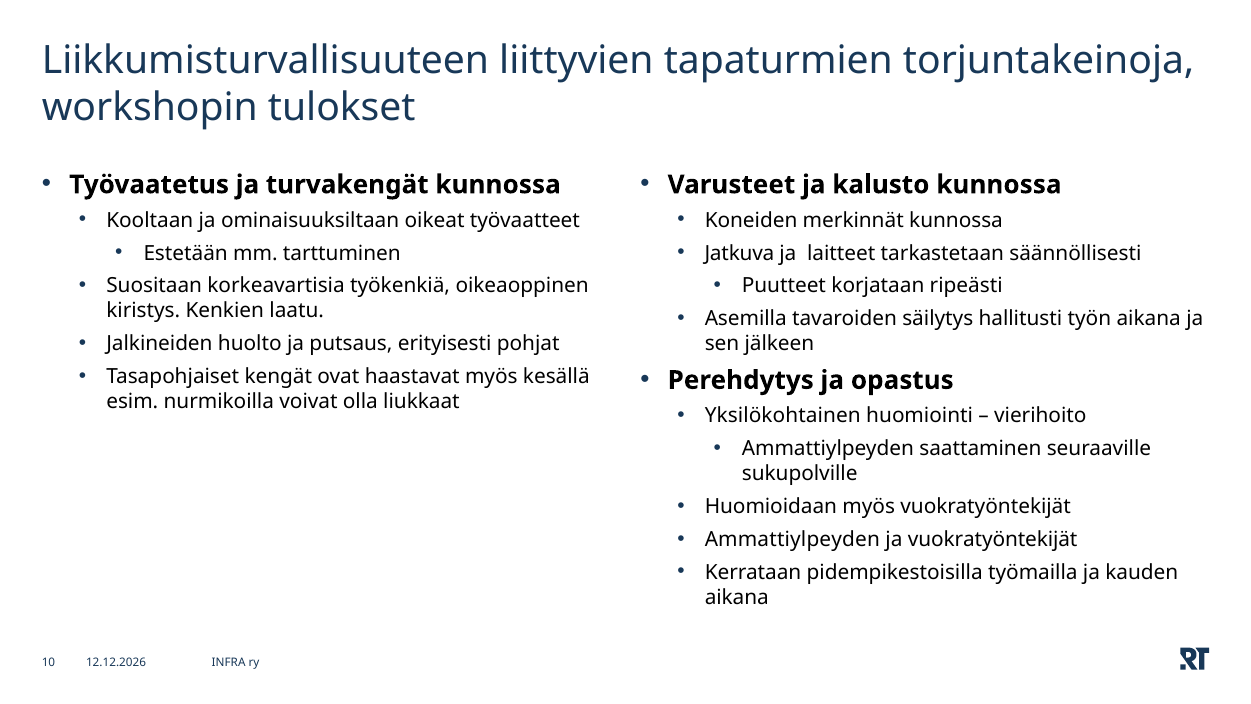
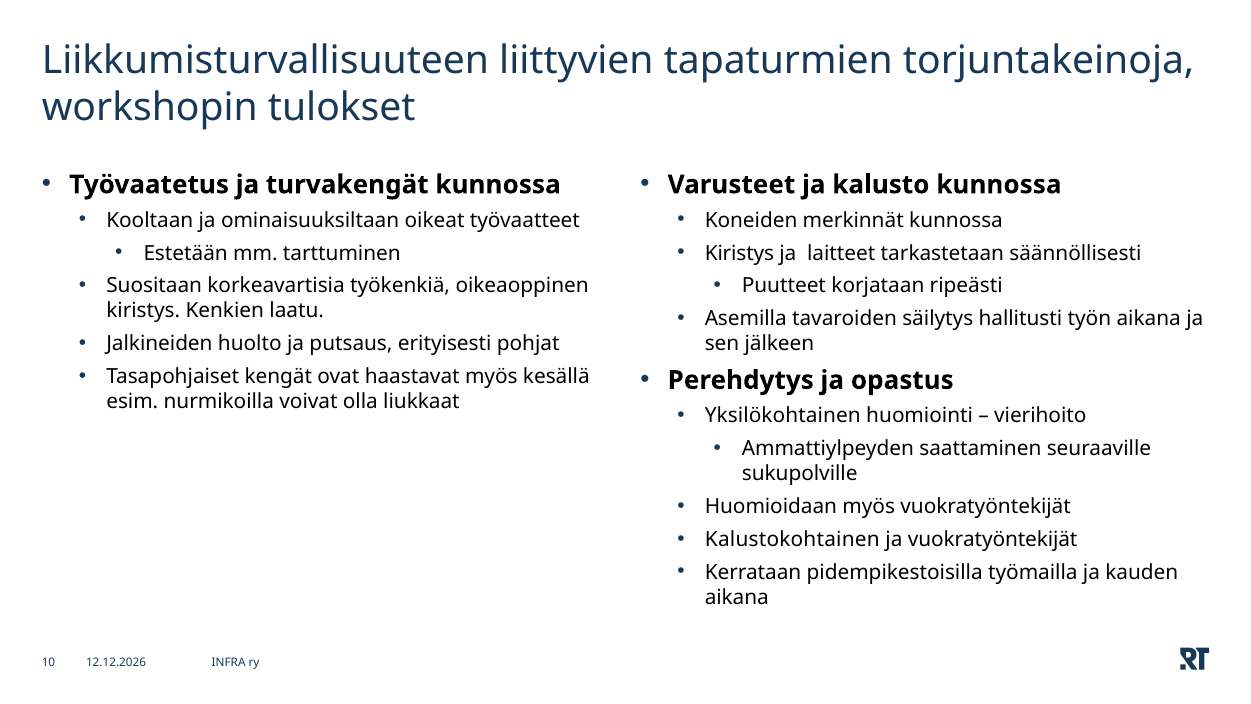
Jatkuva at (739, 253): Jatkuva -> Kiristys
Ammattiylpeyden at (792, 539): Ammattiylpeyden -> Kalustokohtainen
